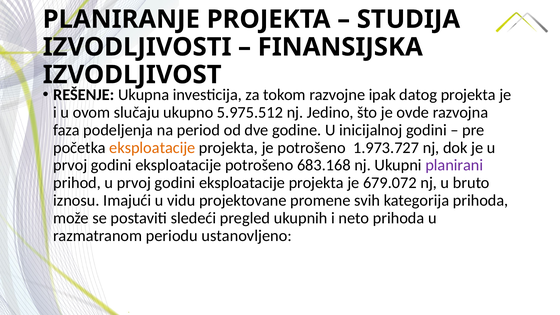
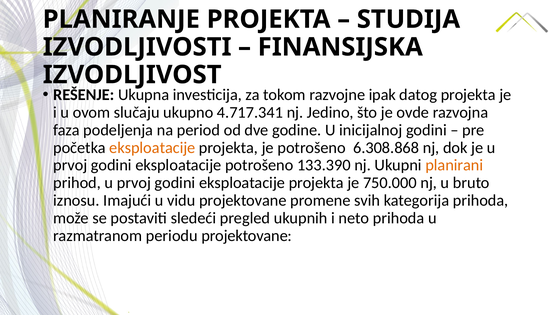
5.975.512: 5.975.512 -> 4.717.341
1.973.727: 1.973.727 -> 6.308.868
683.168: 683.168 -> 133.390
planirani colour: purple -> orange
679.072: 679.072 -> 750.000
periodu ustanovljeno: ustanovljeno -> projektovane
